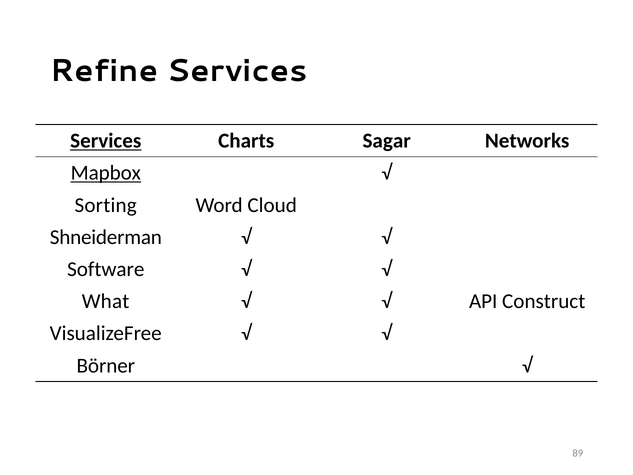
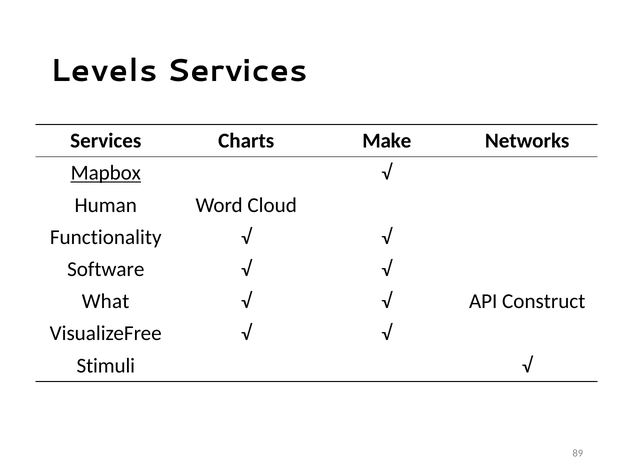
Refine: Refine -> Levels
Services at (106, 141) underline: present -> none
Sagar: Sagar -> Make
Sorting: Sorting -> Human
Shneiderman: Shneiderman -> Functionality
Börner: Börner -> Stimuli
